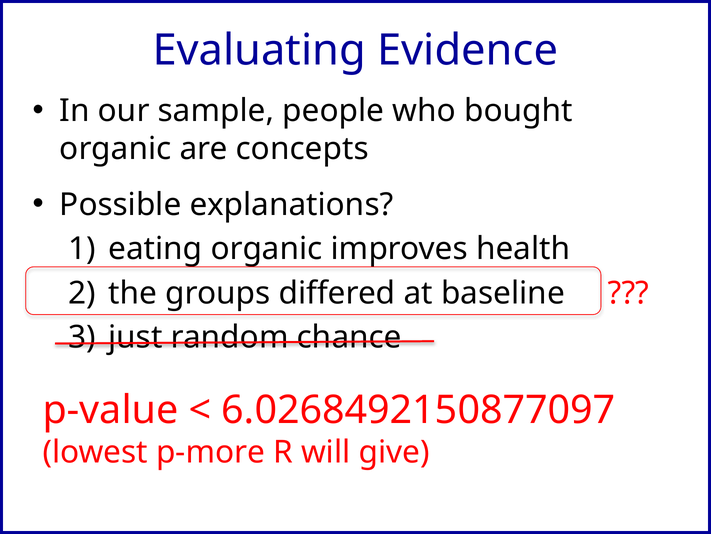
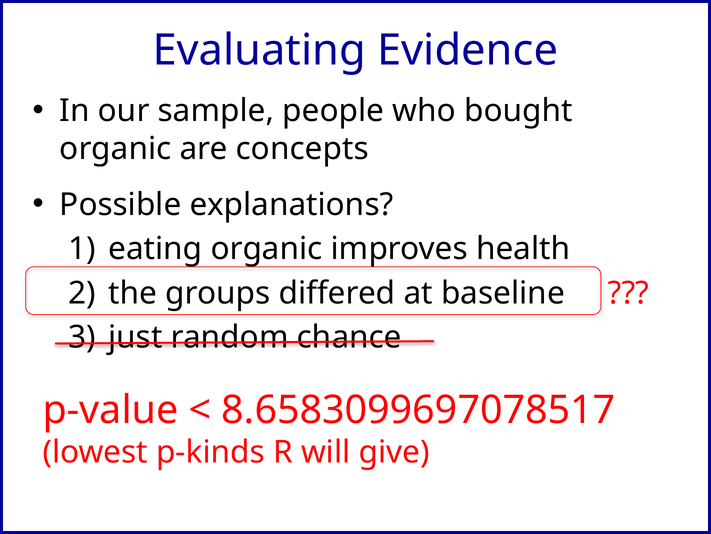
6.0268492150877097: 6.0268492150877097 -> 8.6583099697078517
p-more: p-more -> p-kinds
